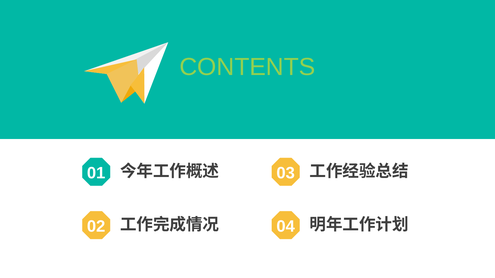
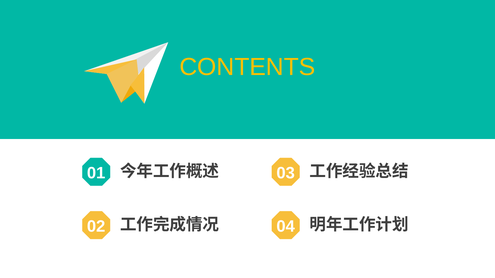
CONTENTS colour: light green -> yellow
